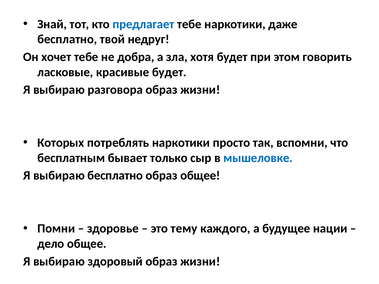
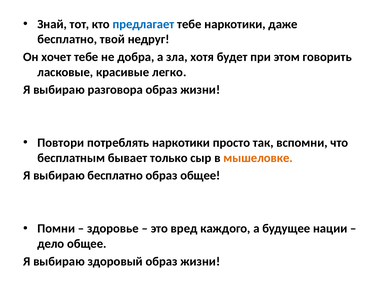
красивые будет: будет -> легко
Которых: Которых -> Повтори
мышеловке colour: blue -> orange
тему: тему -> вред
